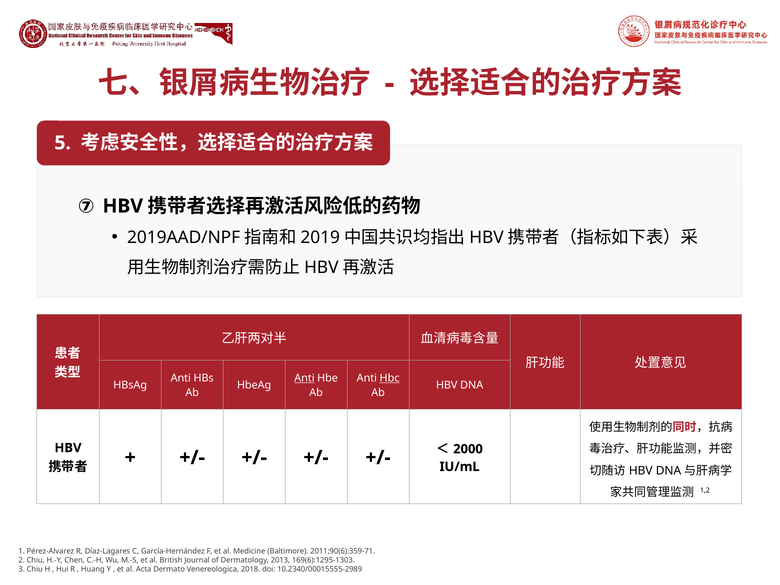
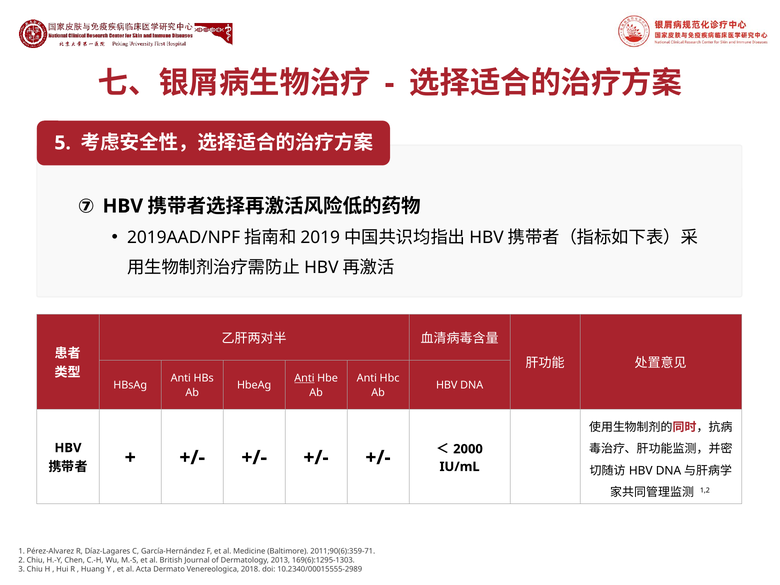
Hbc underline: present -> none
